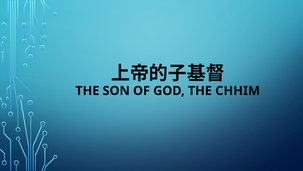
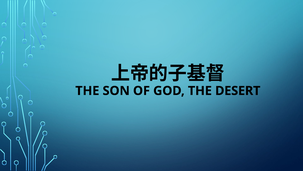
CHHIM: CHHIM -> DESERT
